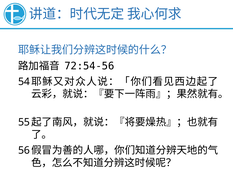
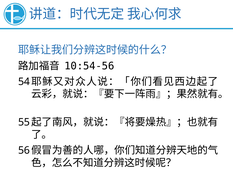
72:54-56: 72:54-56 -> 10:54-56
